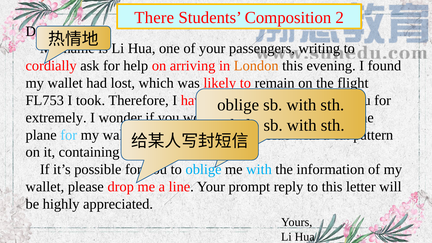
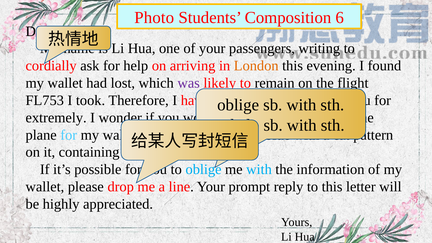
There: There -> Photo
2: 2 -> 6
was colour: black -> purple
